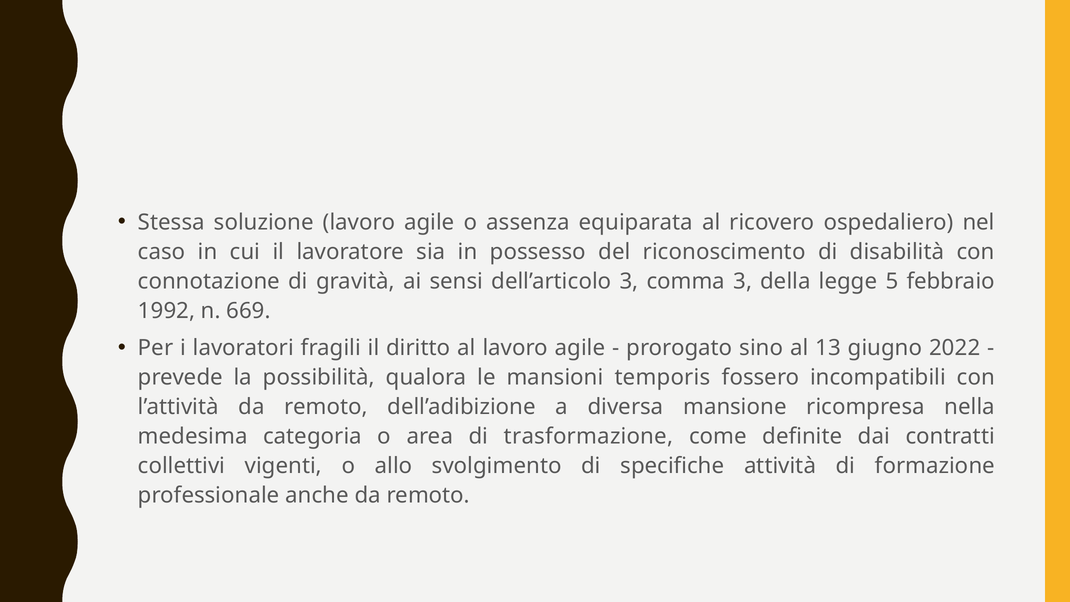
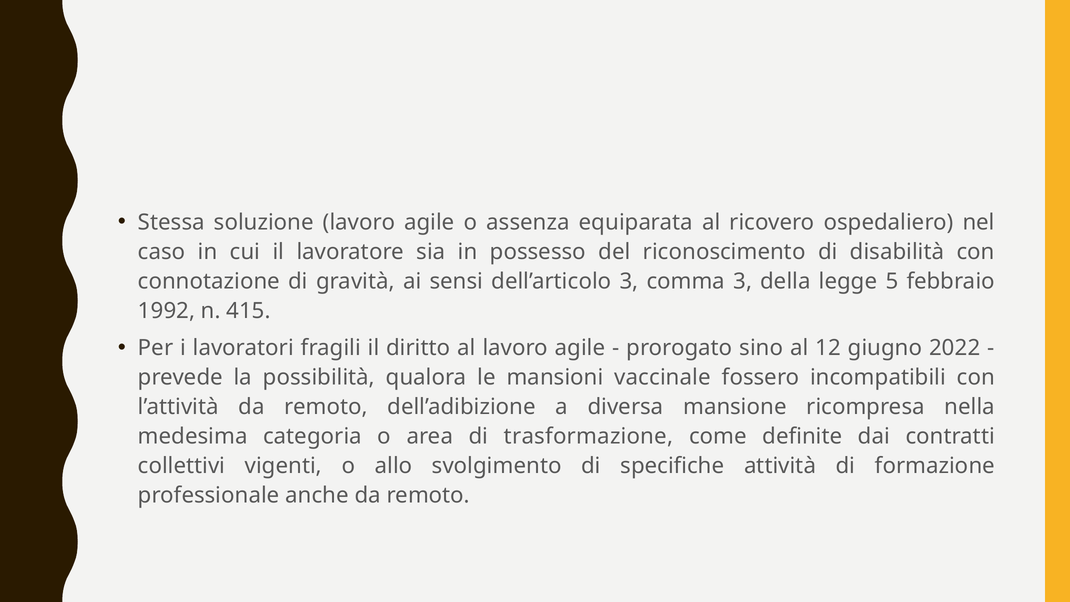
669: 669 -> 415
13: 13 -> 12
temporis: temporis -> vaccinale
